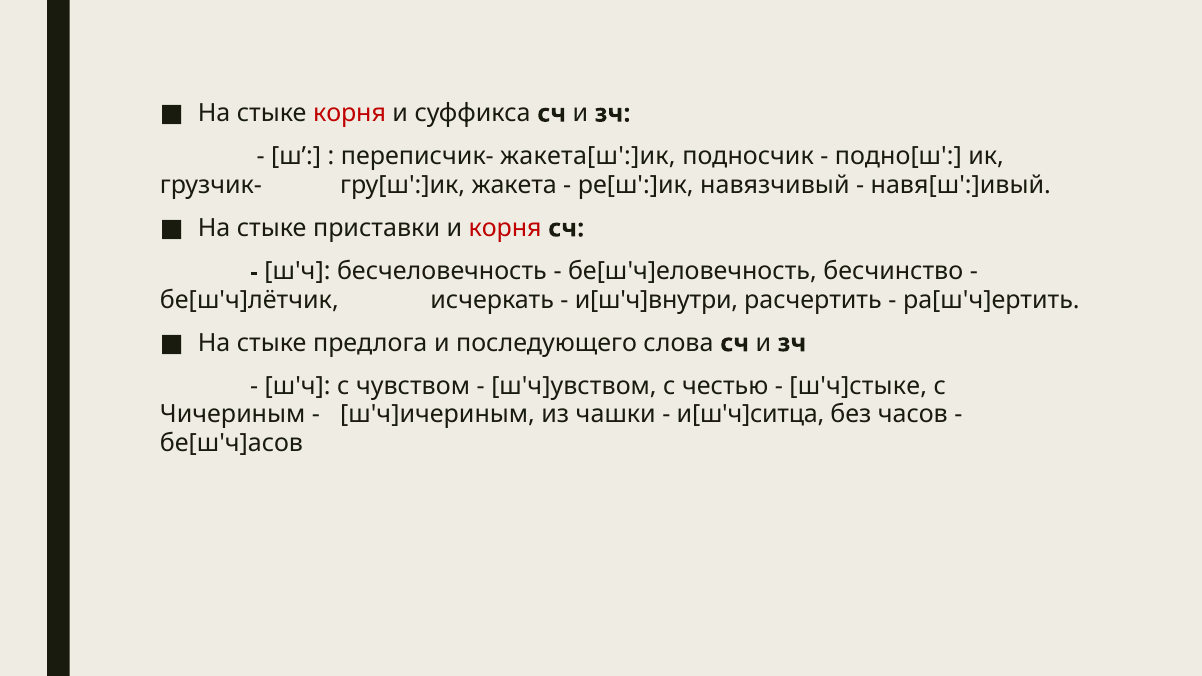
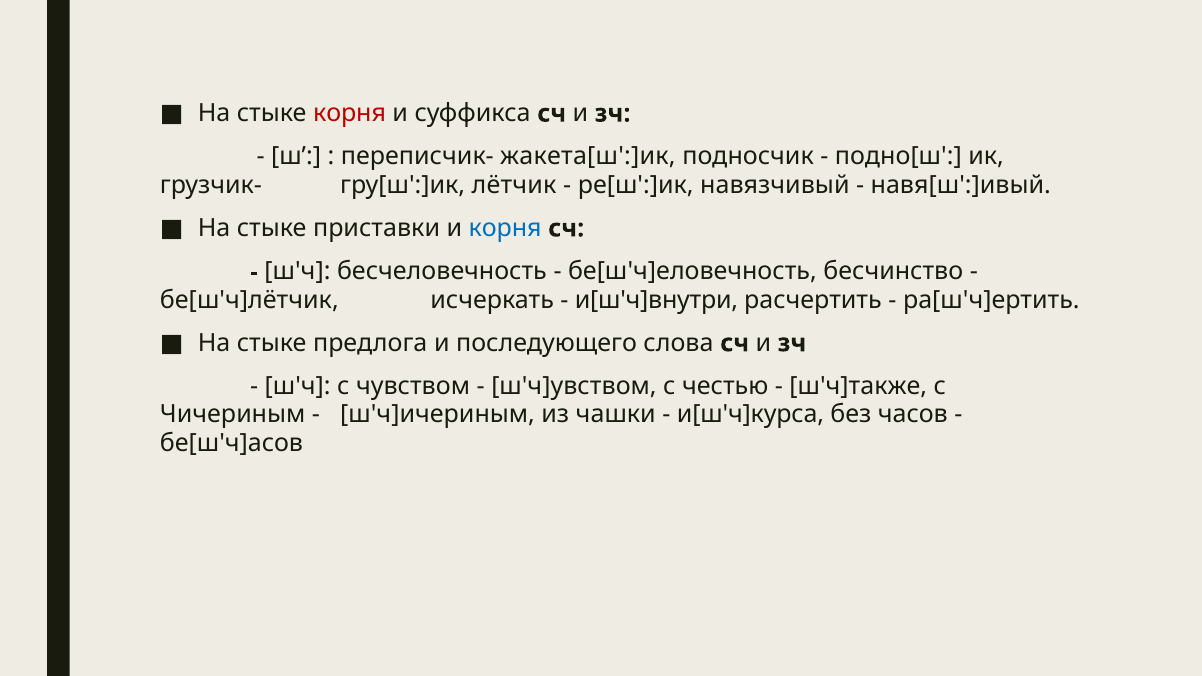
жакета: жакета -> лётчик
корня at (505, 228) colour: red -> blue
ш'ч]стыке: ш'ч]стыке -> ш'ч]также
и[ш'ч]ситца: и[ш'ч]ситца -> и[ш'ч]курса
